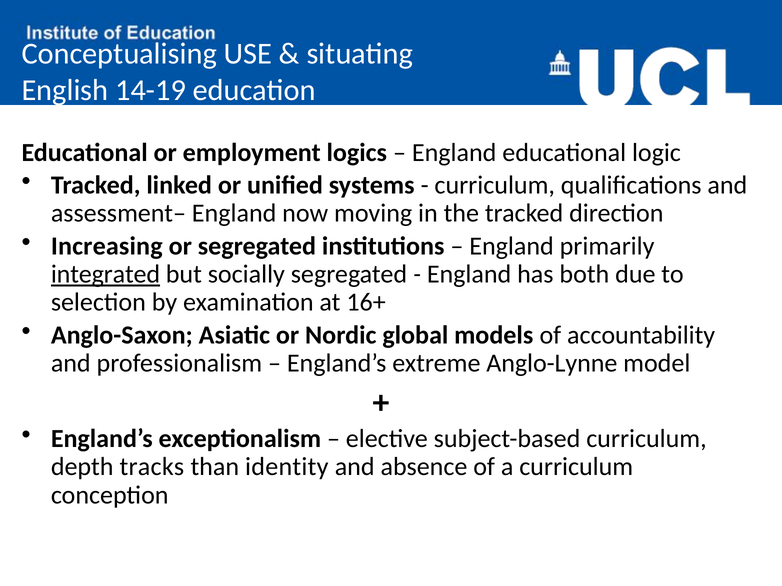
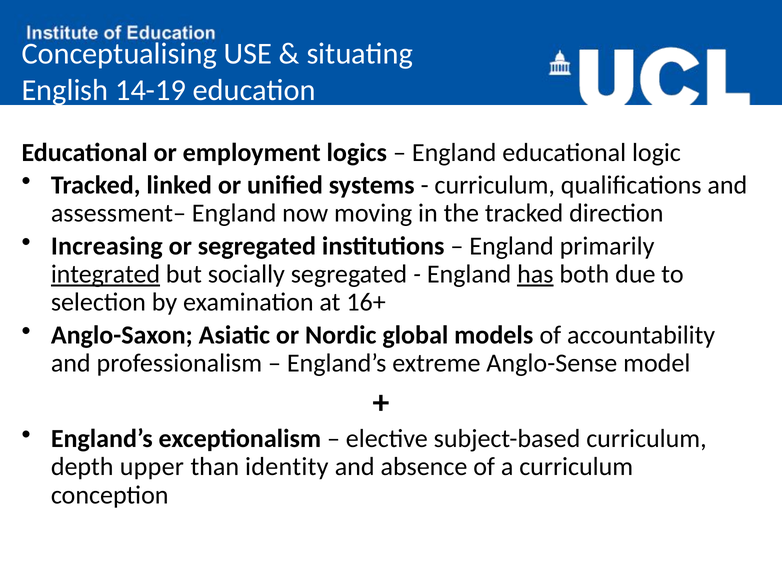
has underline: none -> present
Anglo-Lynne: Anglo-Lynne -> Anglo-Sense
tracks: tracks -> upper
